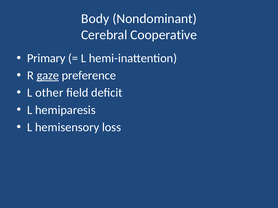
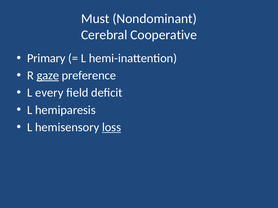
Body: Body -> Must
other: other -> every
loss underline: none -> present
